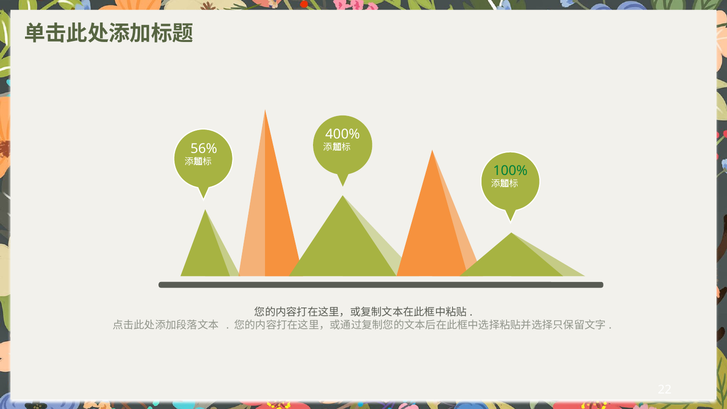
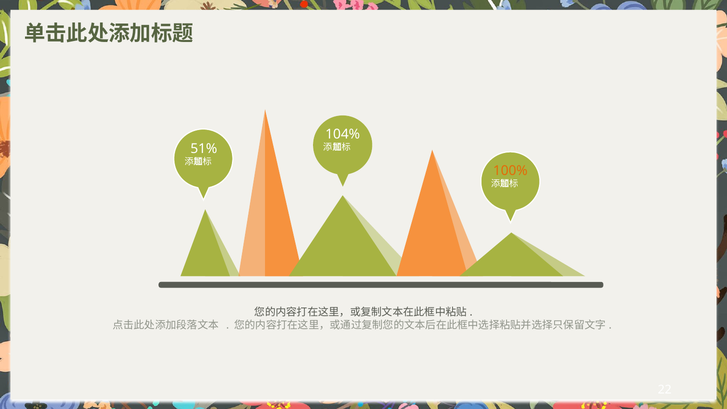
400%: 400% -> 104%
56%: 56% -> 51%
100% colour: green -> orange
